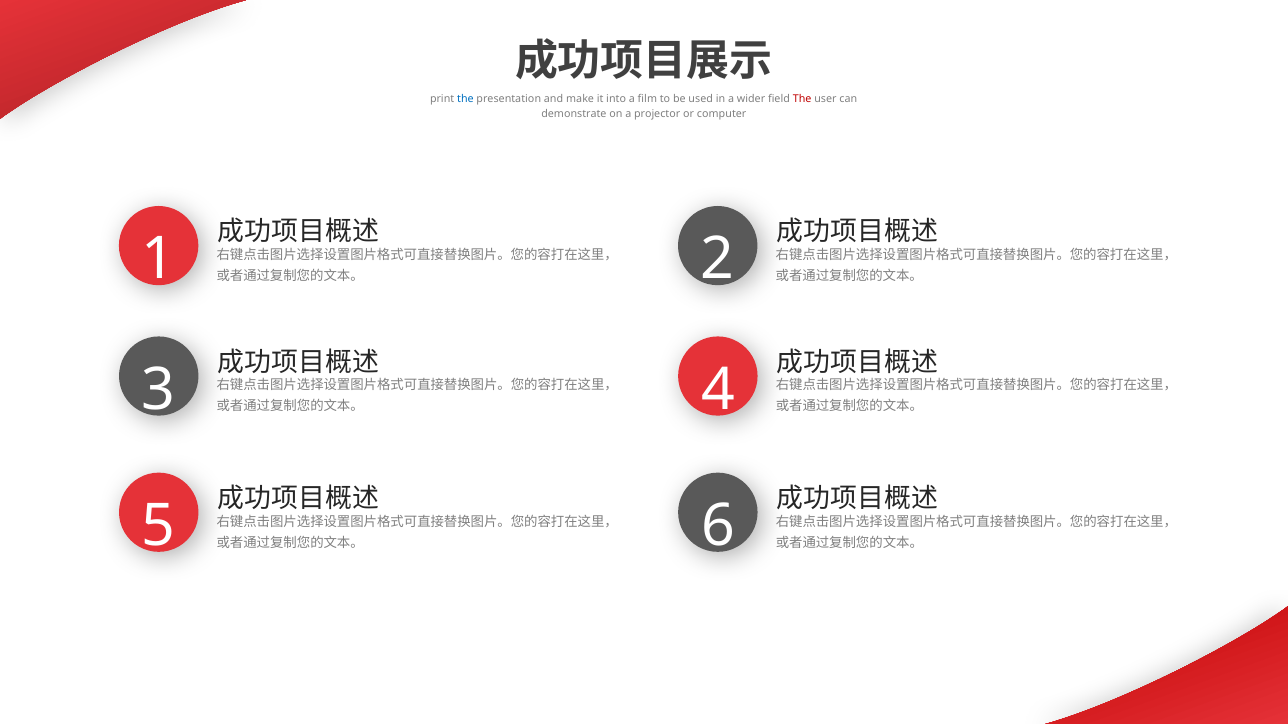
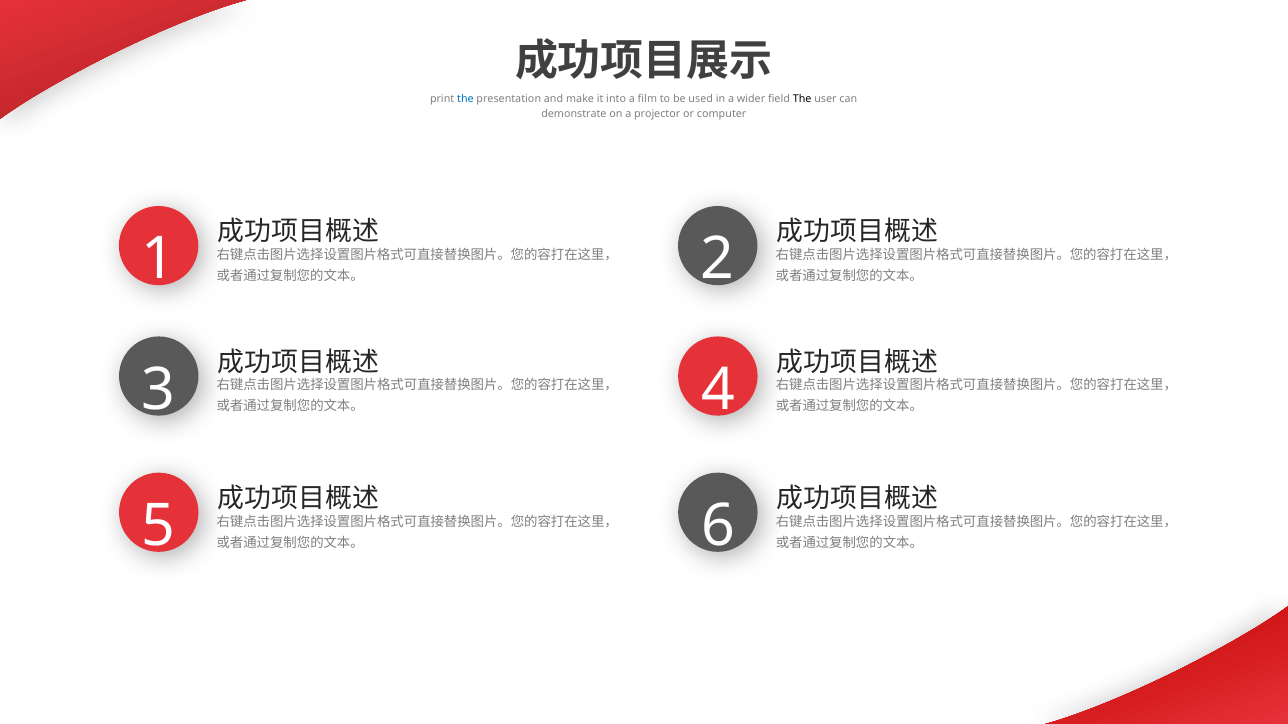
The at (802, 99) colour: red -> black
